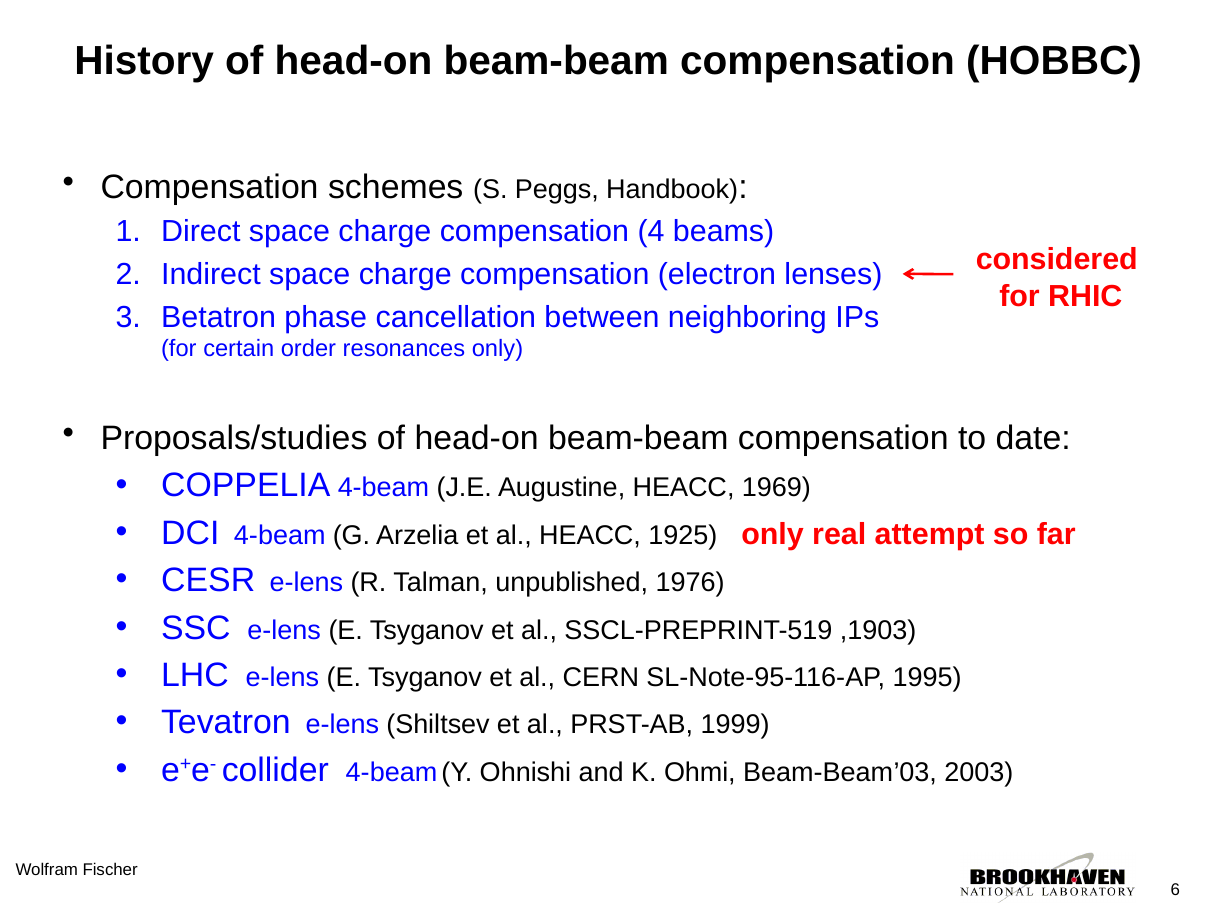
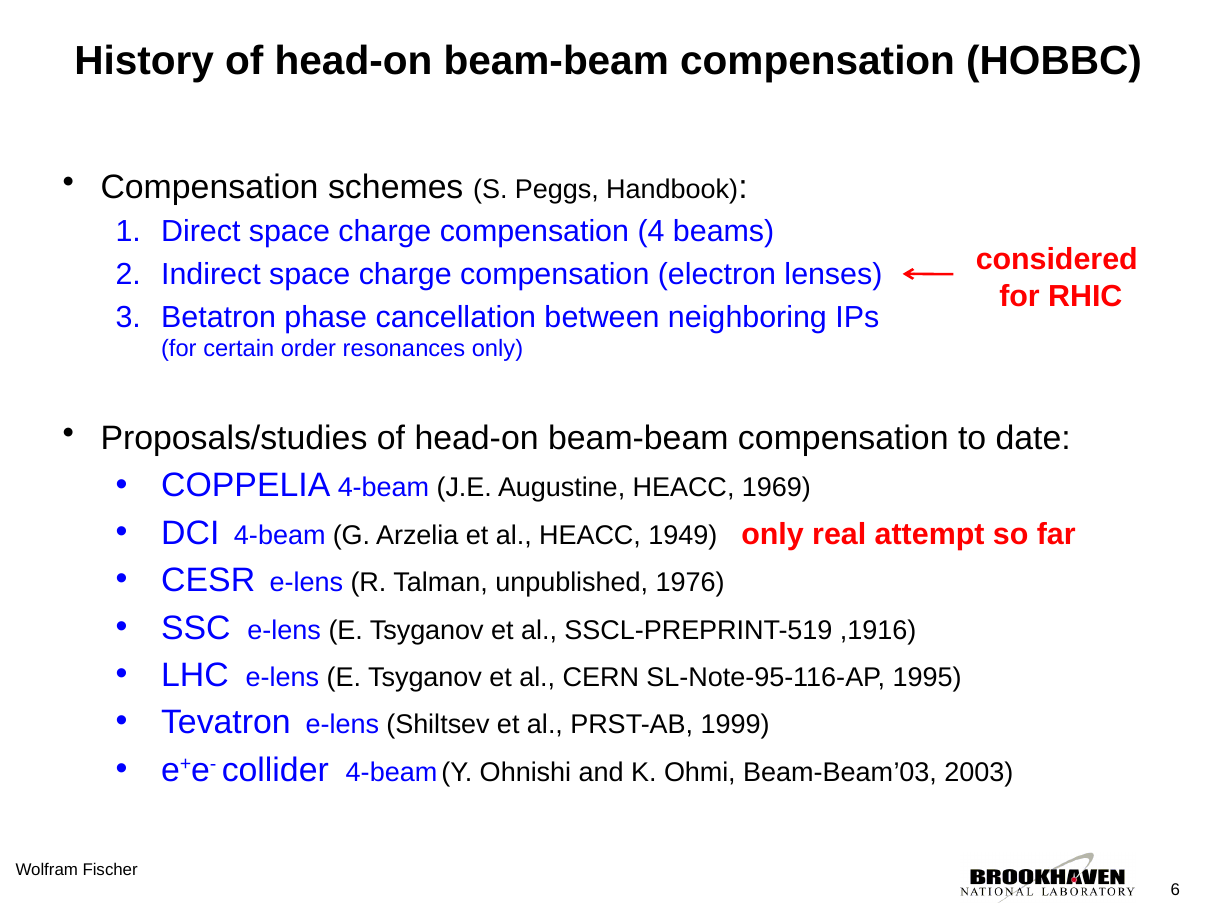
1925: 1925 -> 1949
,1903: ,1903 -> ,1916
